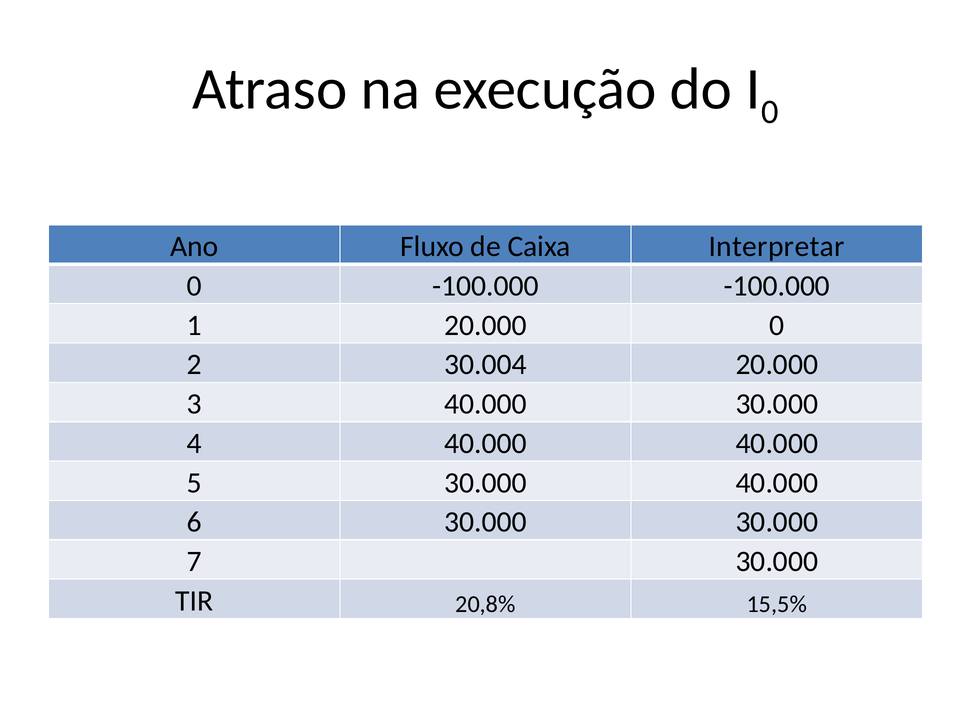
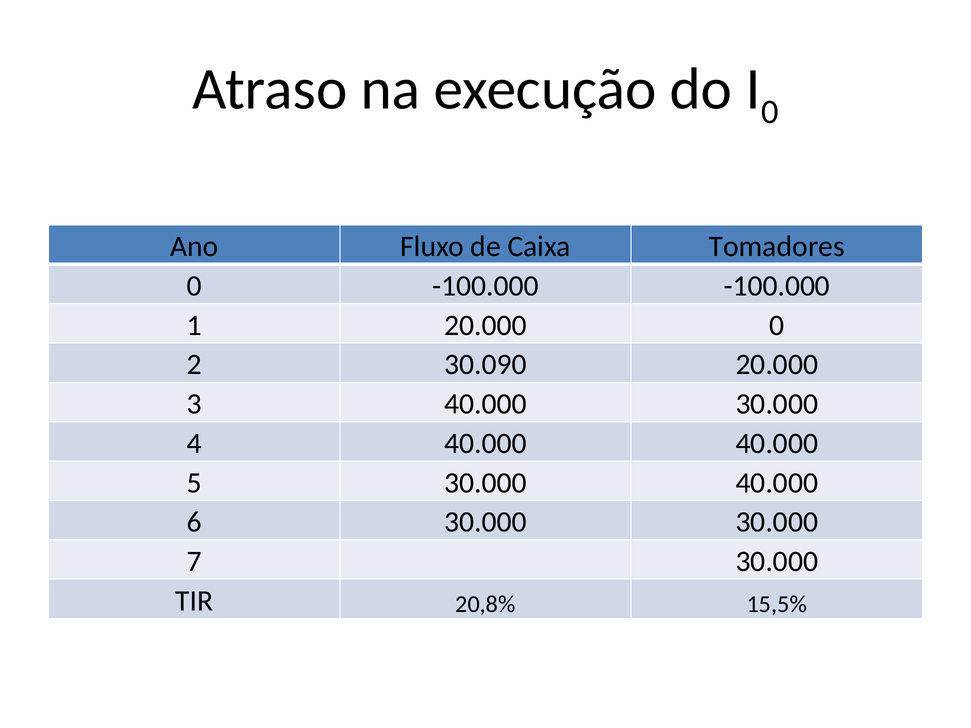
Interpretar: Interpretar -> Tomadores
30.004: 30.004 -> 30.090
